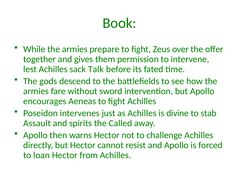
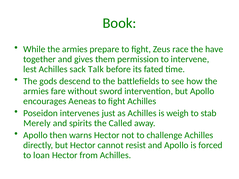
over: over -> race
offer: offer -> have
divine: divine -> weigh
Assault: Assault -> Merely
